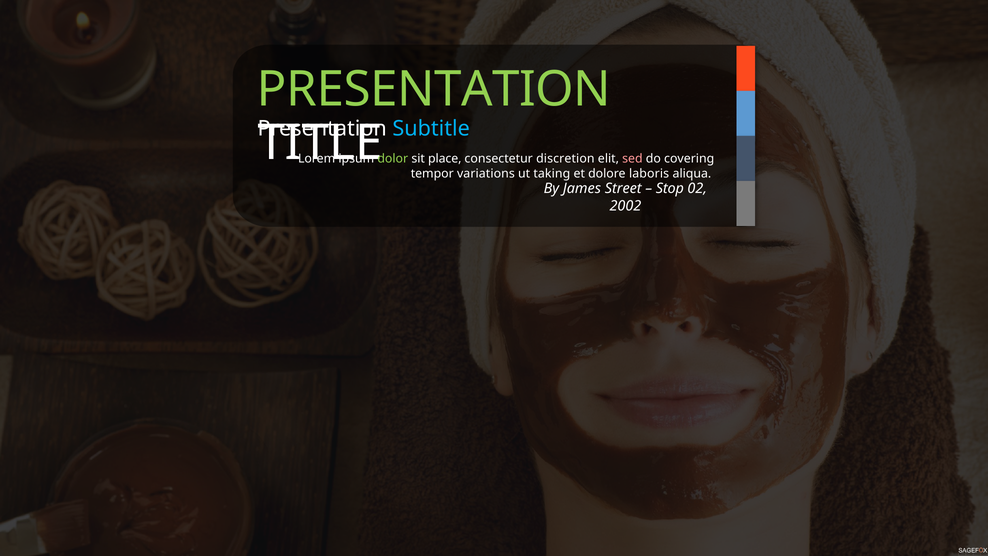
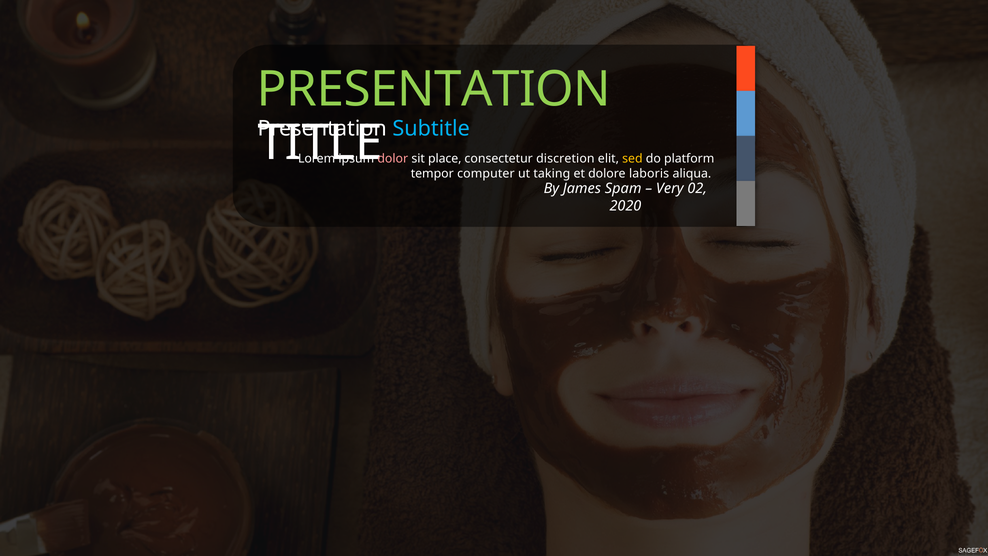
dolor colour: light green -> pink
sed colour: pink -> yellow
covering: covering -> platform
variations: variations -> computer
Street: Street -> Spam
Stop: Stop -> Very
2002: 2002 -> 2020
